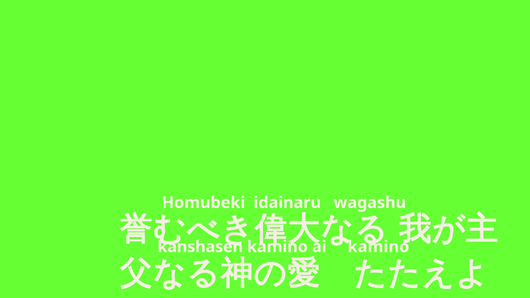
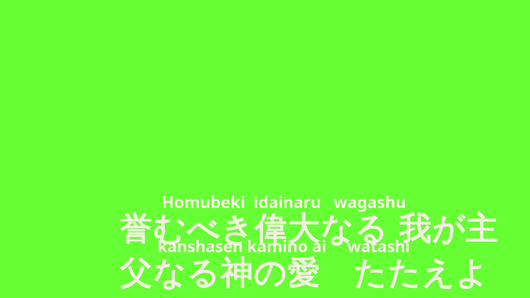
ai kamino: kamino -> watashi
